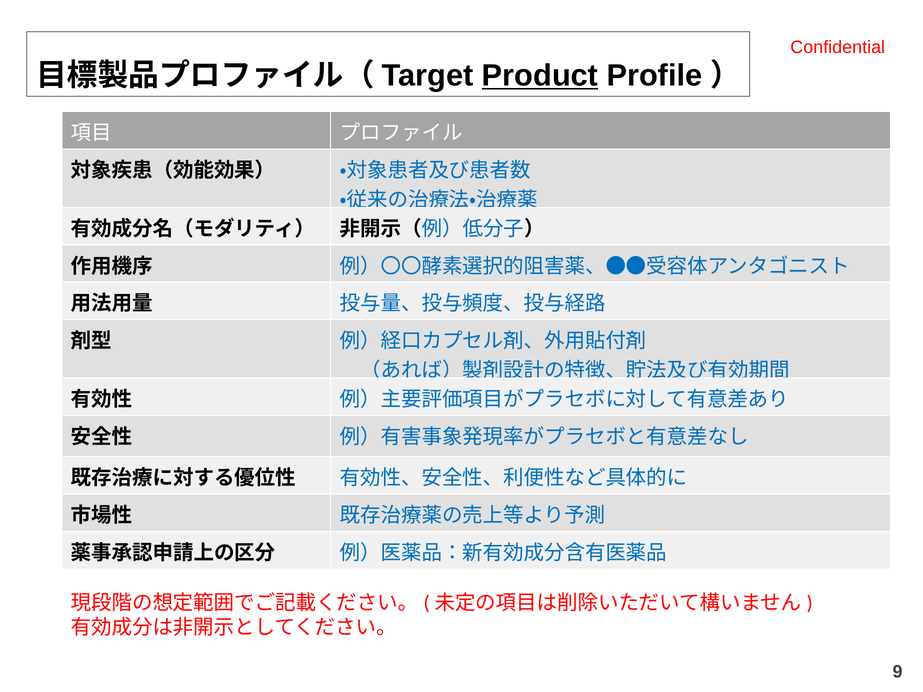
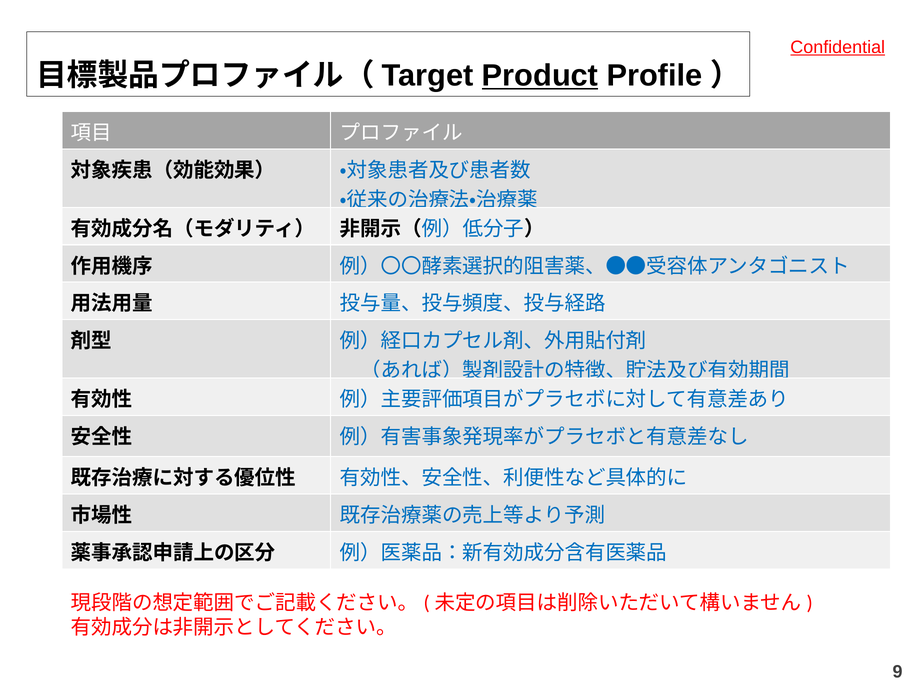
Confidential underline: none -> present
